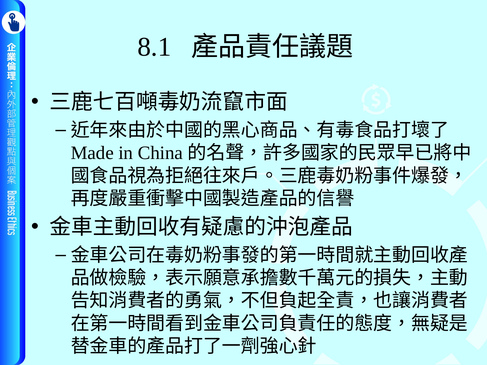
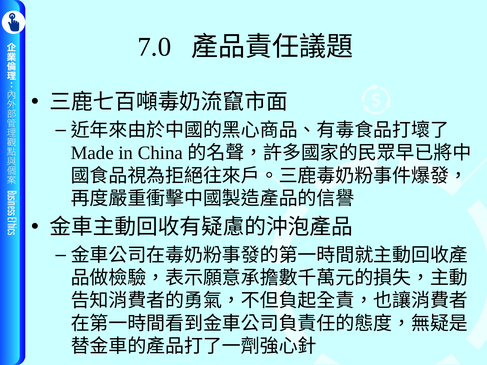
8.1: 8.1 -> 7.0
